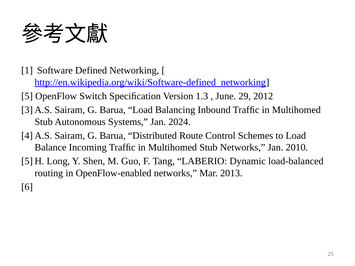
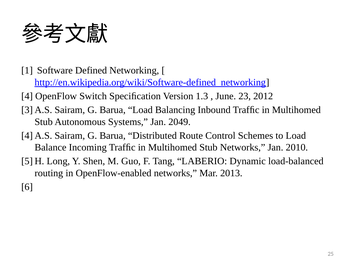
5: 5 -> 4
29: 29 -> 23
2024: 2024 -> 2049
